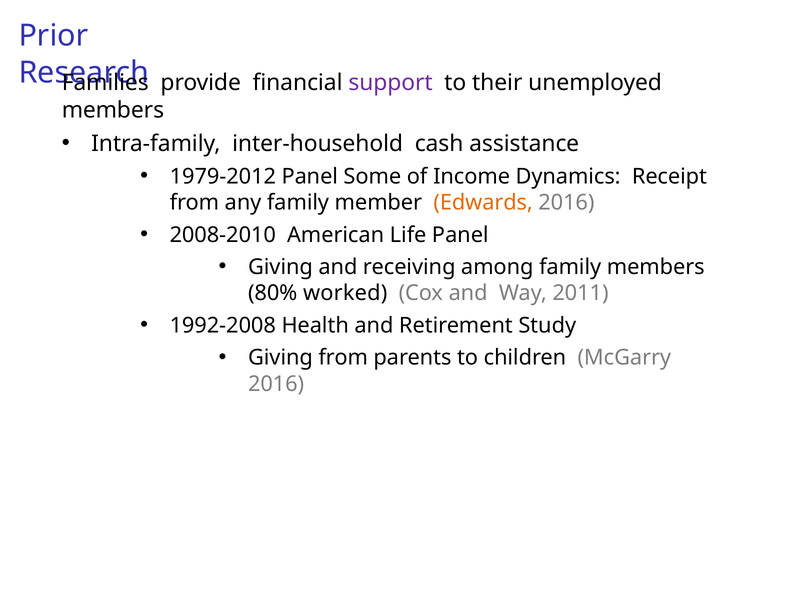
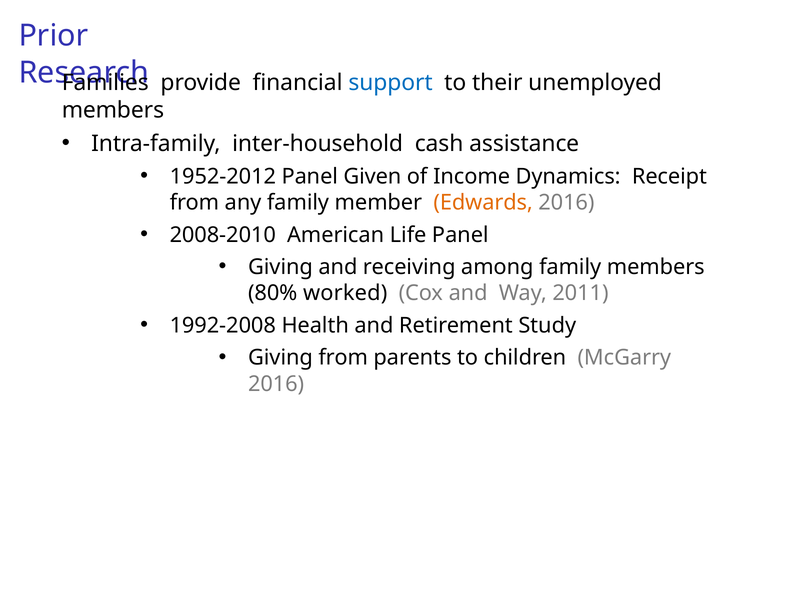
support colour: purple -> blue
1979-2012: 1979-2012 -> 1952-2012
Some: Some -> Given
